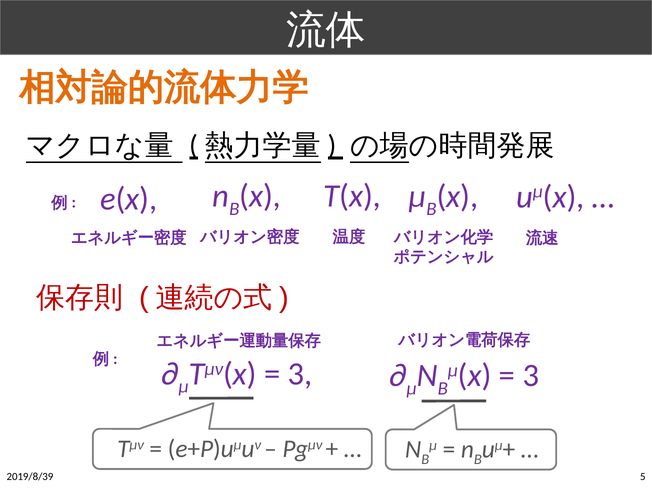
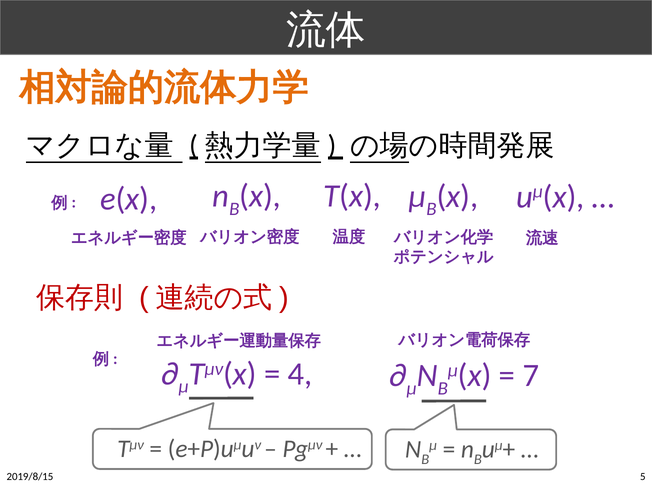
3 at (300, 374): 3 -> 4
3 at (531, 376): 3 -> 7
2019/8/39: 2019/8/39 -> 2019/8/15
